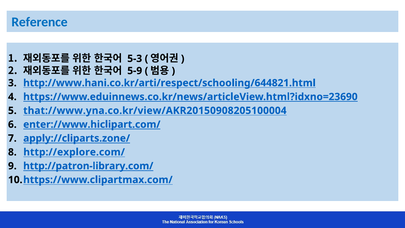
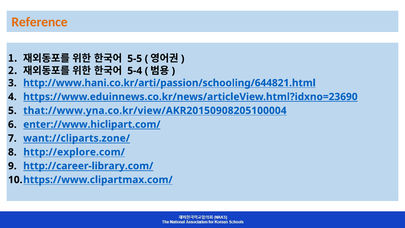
Reference colour: blue -> orange
5-3: 5-3 -> 5-5
5-9: 5-9 -> 5-4
http://www.hani.co.kr/arti/respect/schooling/644821.html: http://www.hani.co.kr/arti/respect/schooling/644821.html -> http://www.hani.co.kr/arti/passion/schooling/644821.html
apply://cliparts.zone/: apply://cliparts.zone/ -> want://cliparts.zone/
http://patron-library.com/: http://patron-library.com/ -> http://career-library.com/
